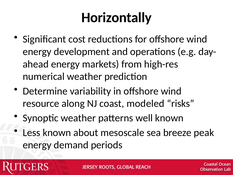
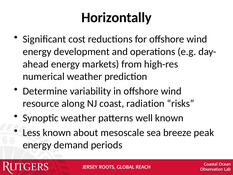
modeled: modeled -> radiation
